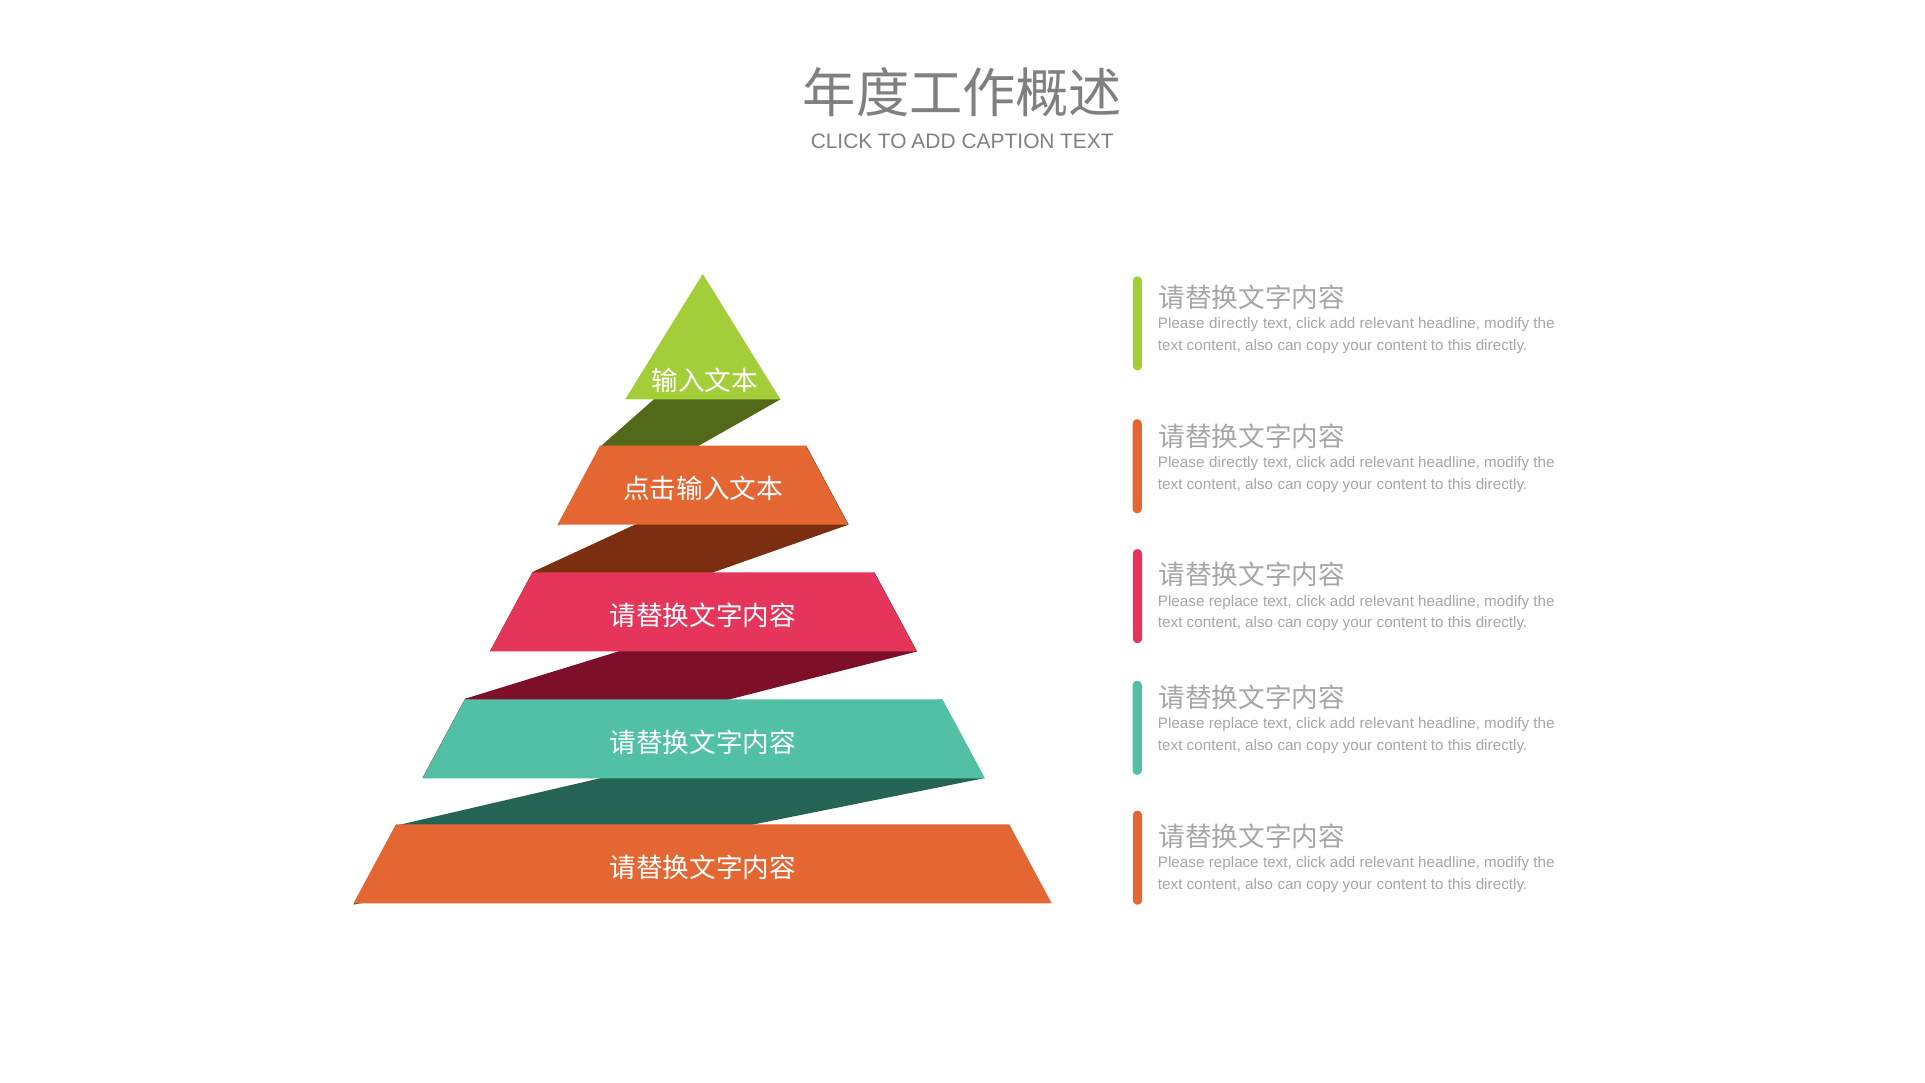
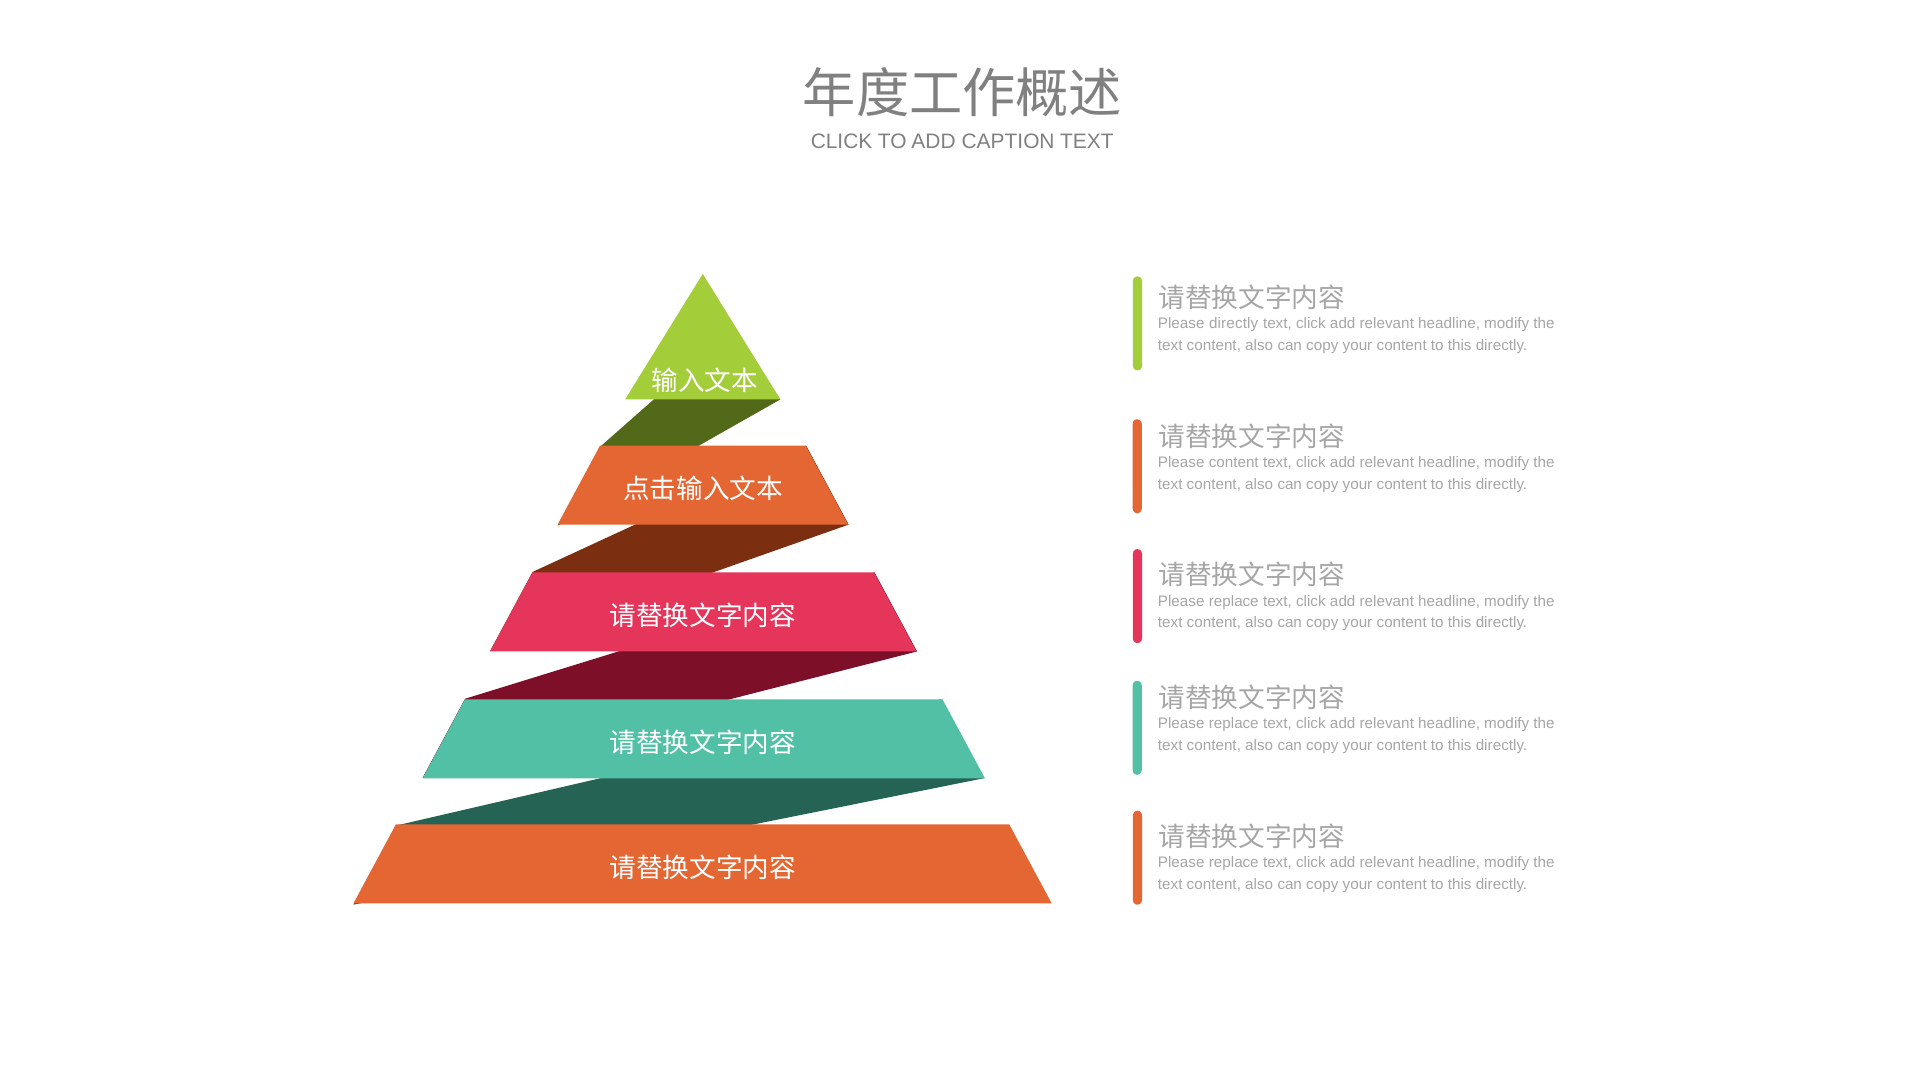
directly at (1234, 462): directly -> content
